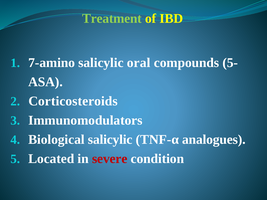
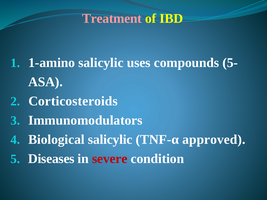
Treatment colour: light green -> pink
7-amino: 7-amino -> 1-amino
oral: oral -> uses
analogues: analogues -> approved
Located: Located -> Diseases
